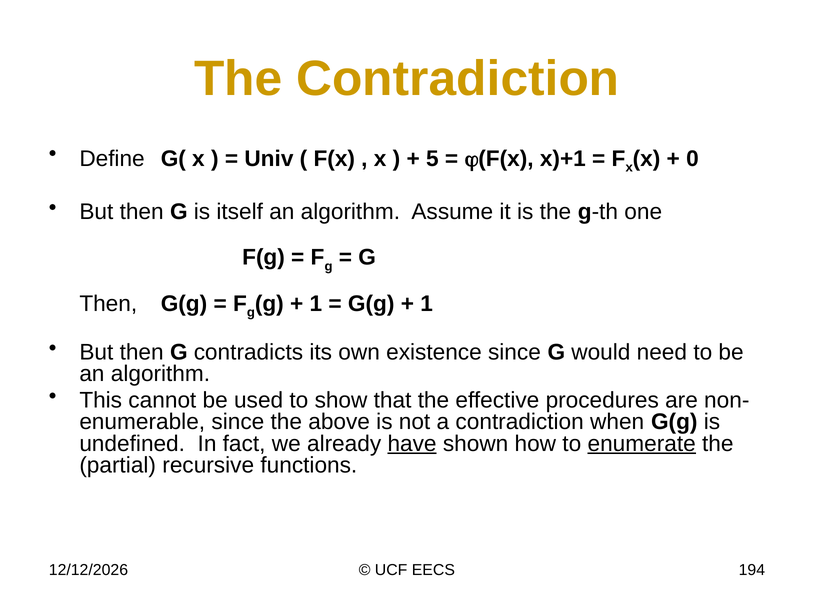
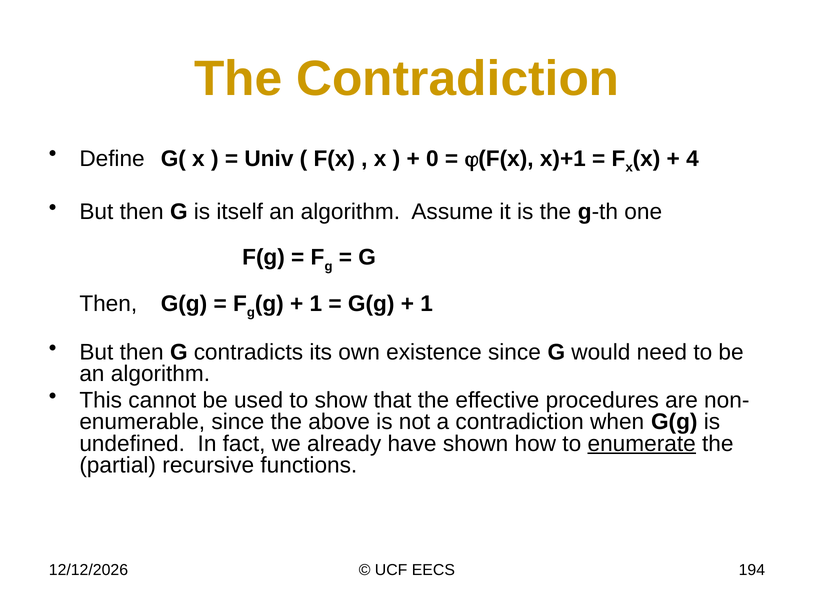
5: 5 -> 0
0: 0 -> 4
have underline: present -> none
